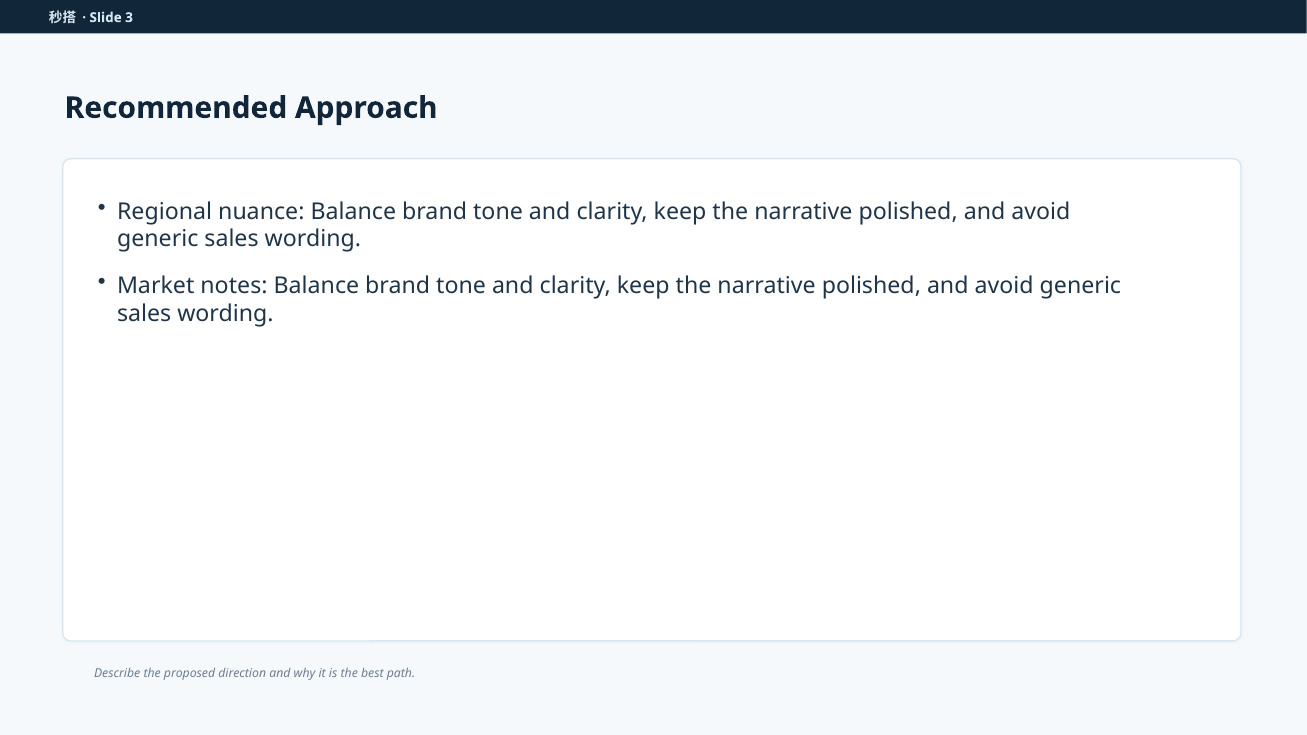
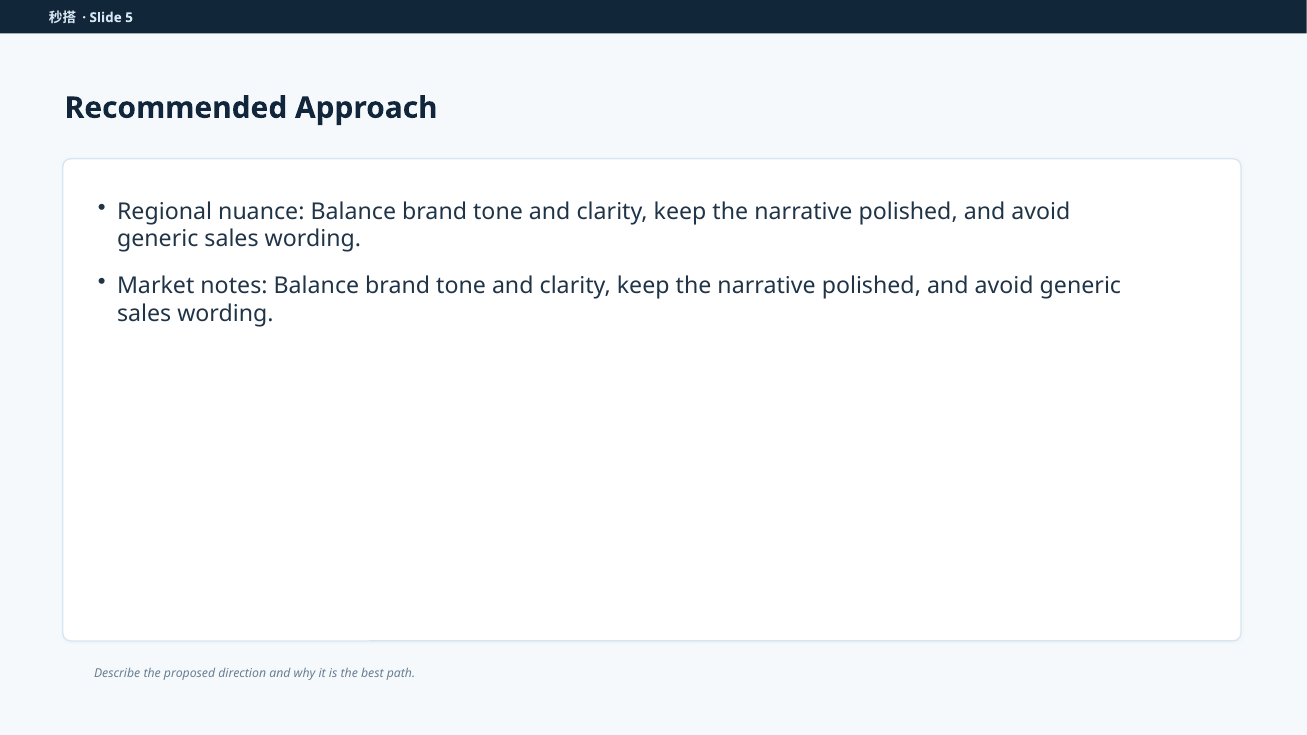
3: 3 -> 5
